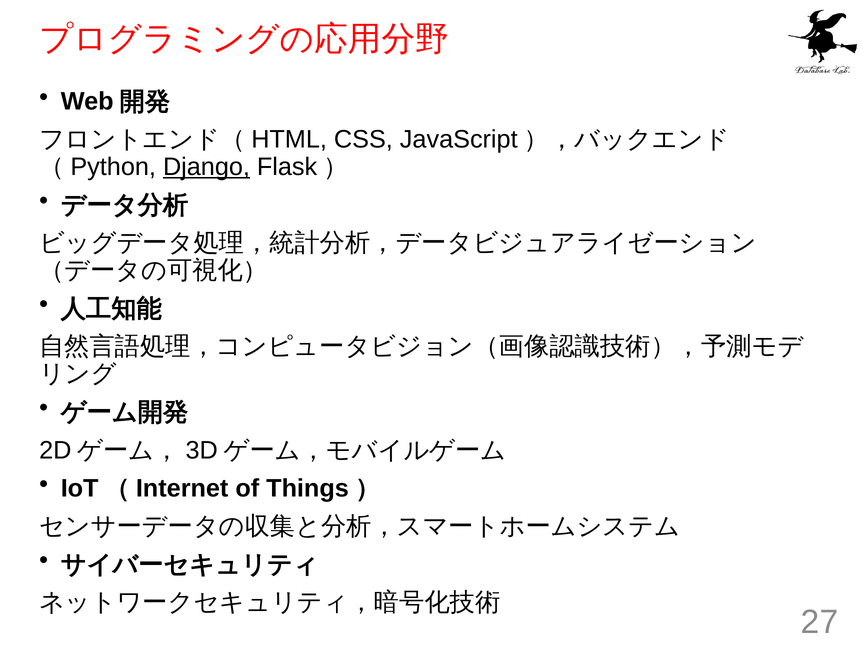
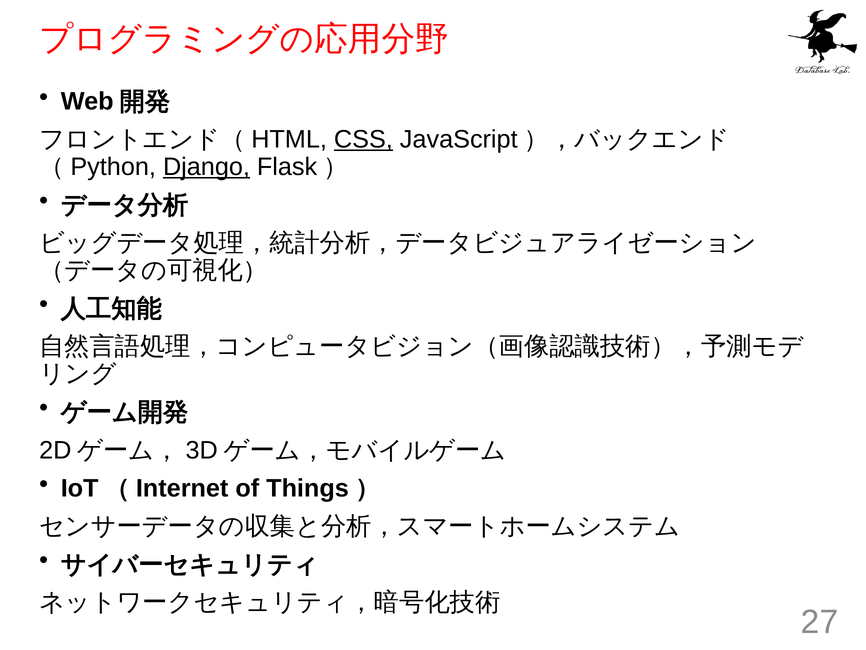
CSS underline: none -> present
